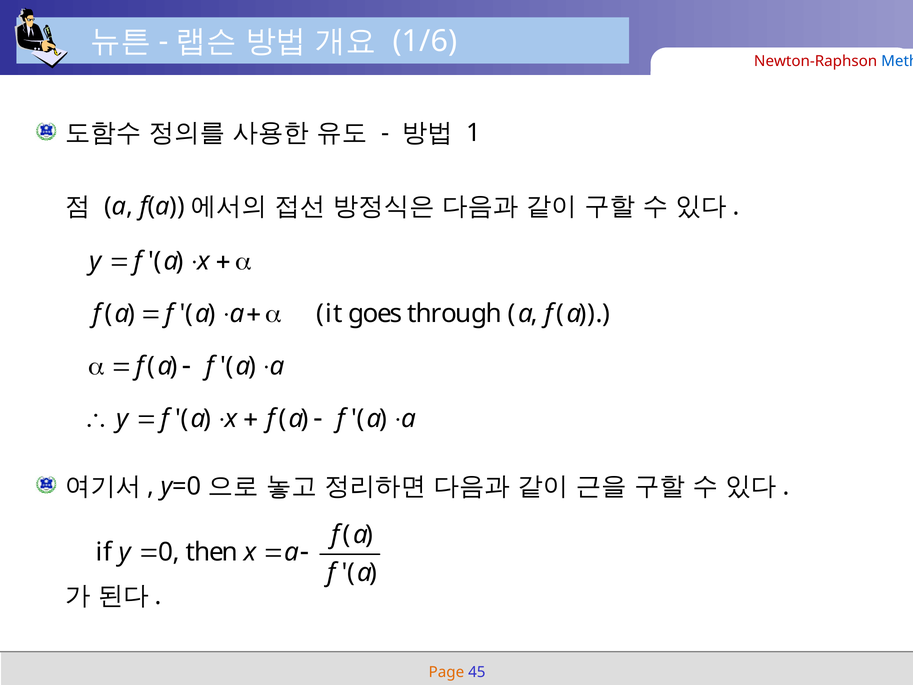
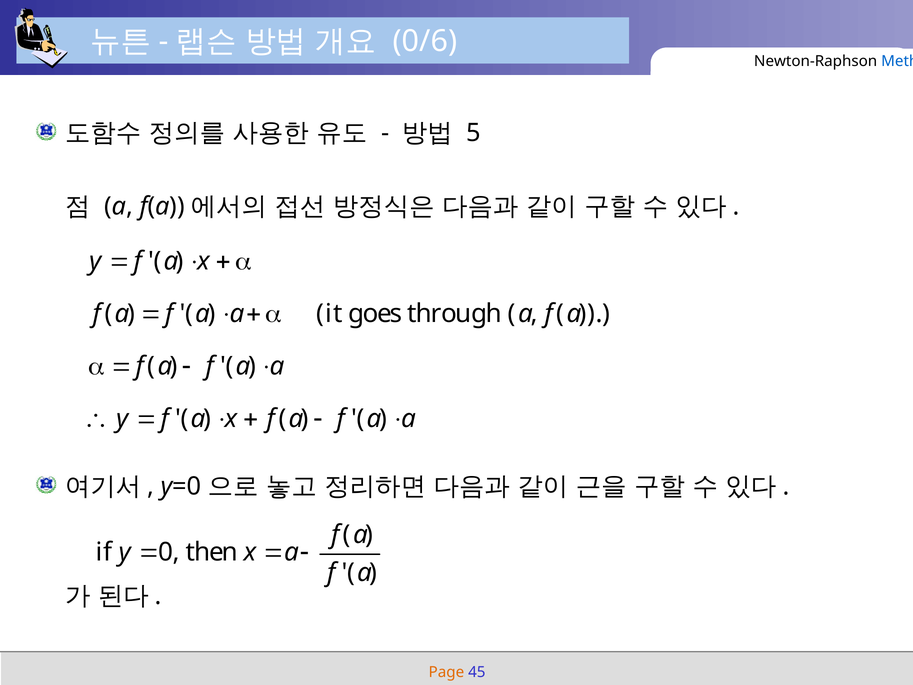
1/6: 1/6 -> 0/6
Newton-Raphson colour: red -> black
1: 1 -> 5
